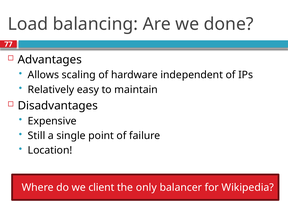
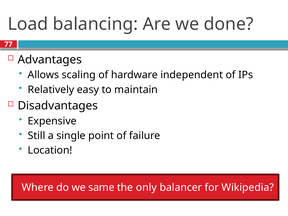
client: client -> same
